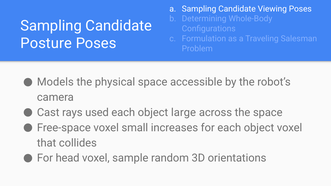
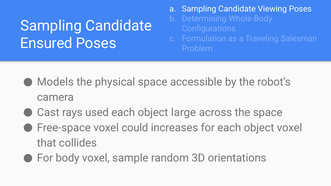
Posture: Posture -> Ensured
small: small -> could
head: head -> body
